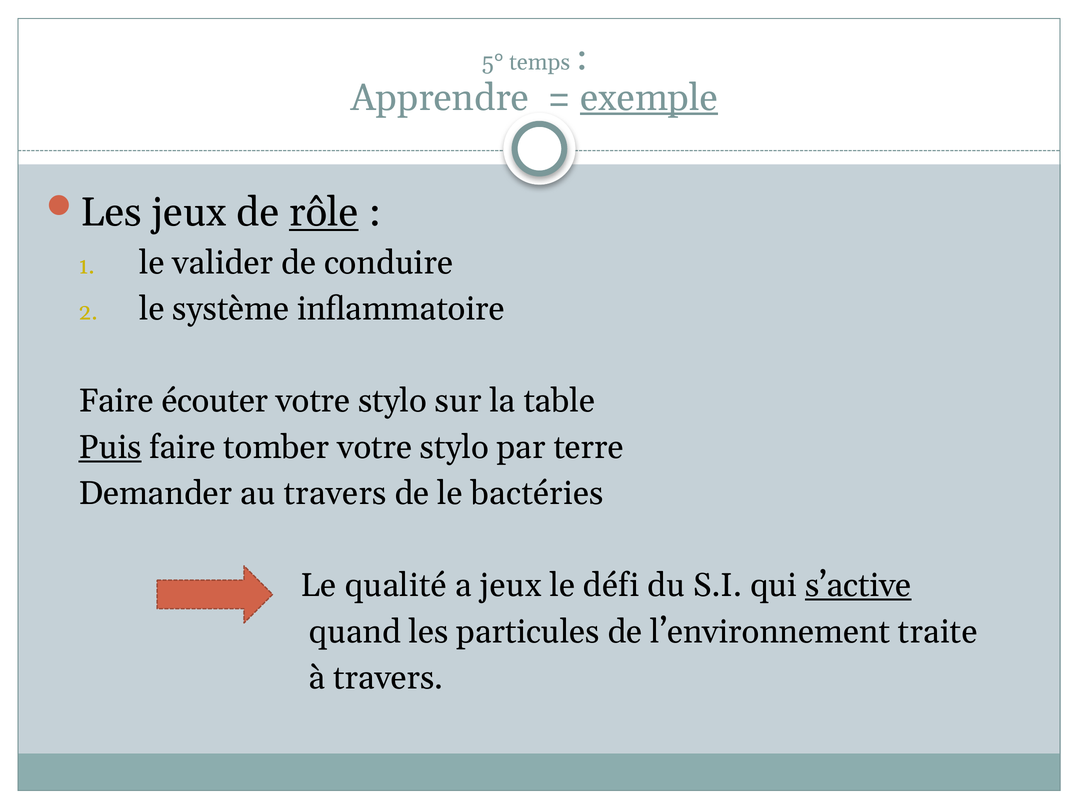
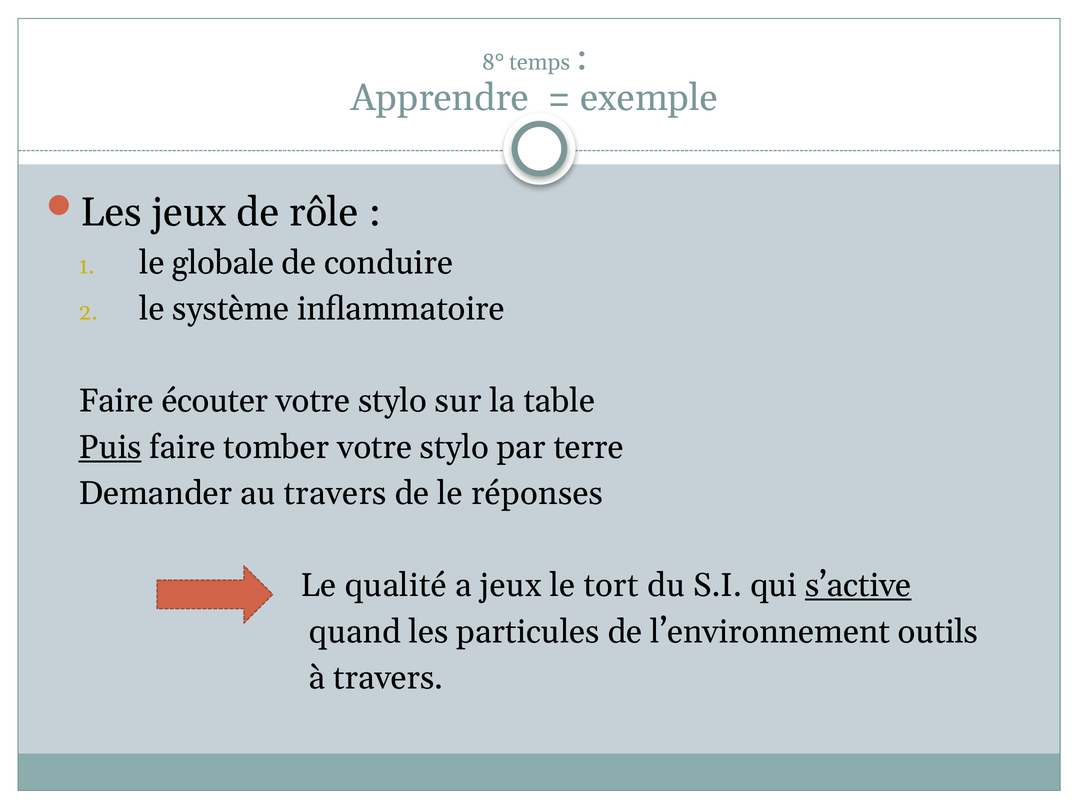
5°: 5° -> 8°
exemple underline: present -> none
rôle underline: present -> none
valider: valider -> globale
bactéries: bactéries -> réponses
défi: défi -> tort
traite: traite -> outils
